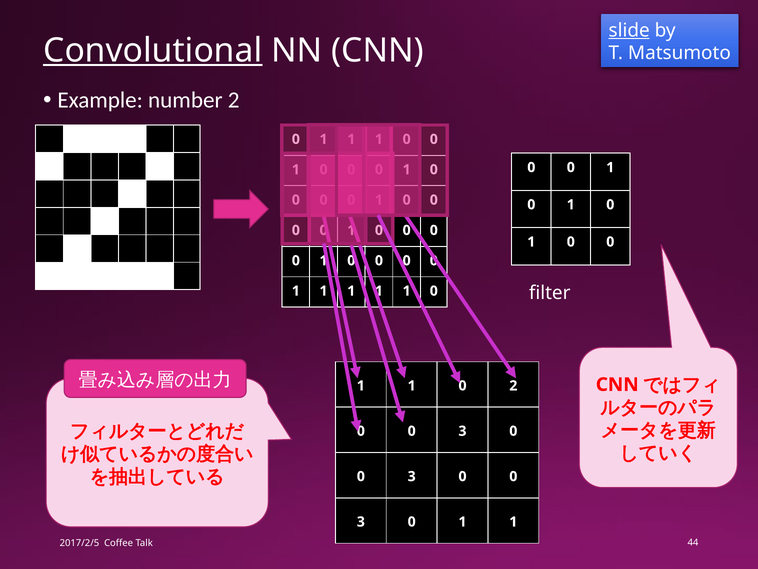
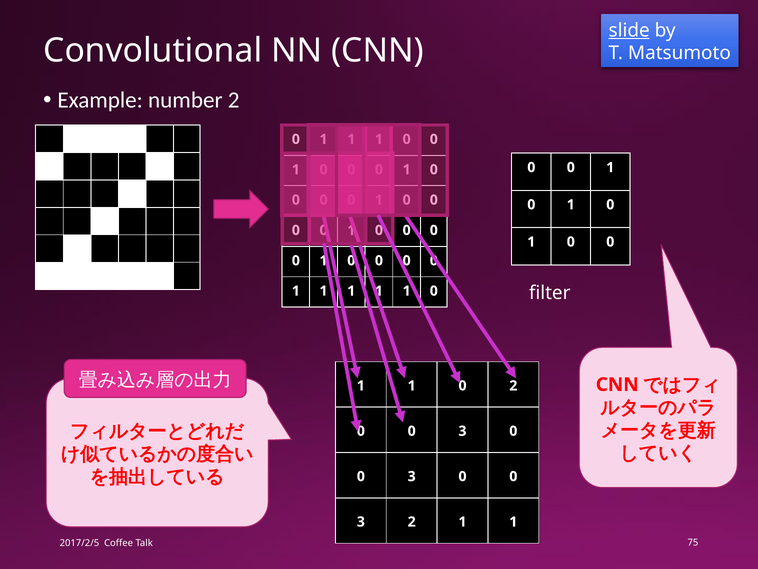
Convolutional underline: present -> none
0 at (412, 521): 0 -> 2
44: 44 -> 75
